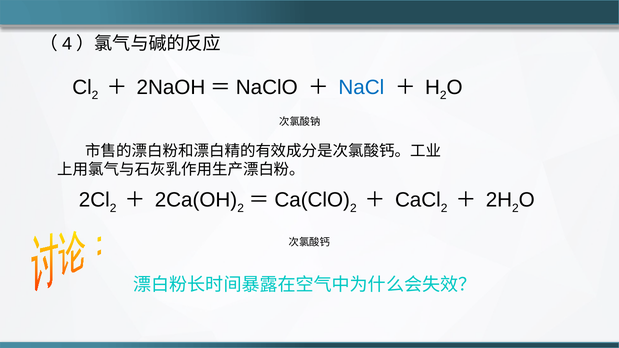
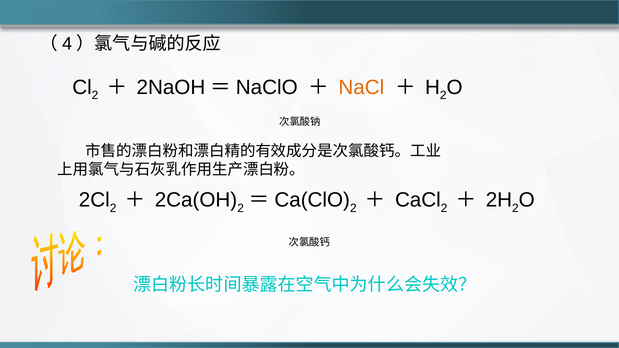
NaCl colour: blue -> orange
